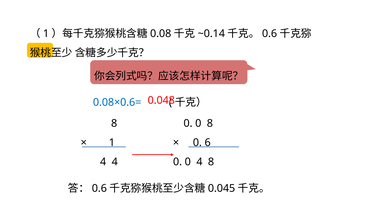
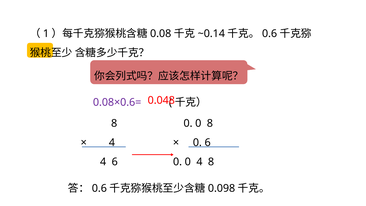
0.08×0.6= colour: blue -> purple
1 at (112, 142): 1 -> 4
4 4: 4 -> 6
0.045: 0.045 -> 0.098
